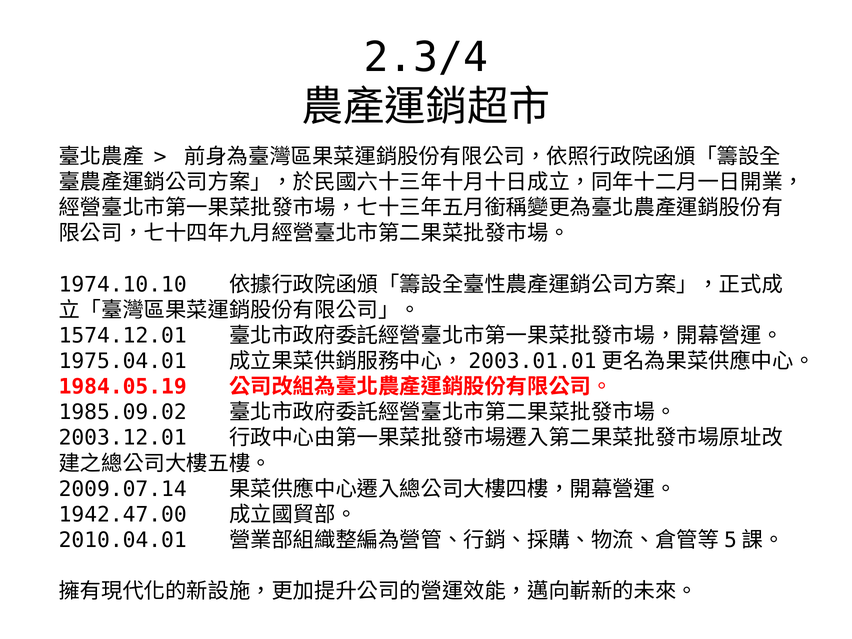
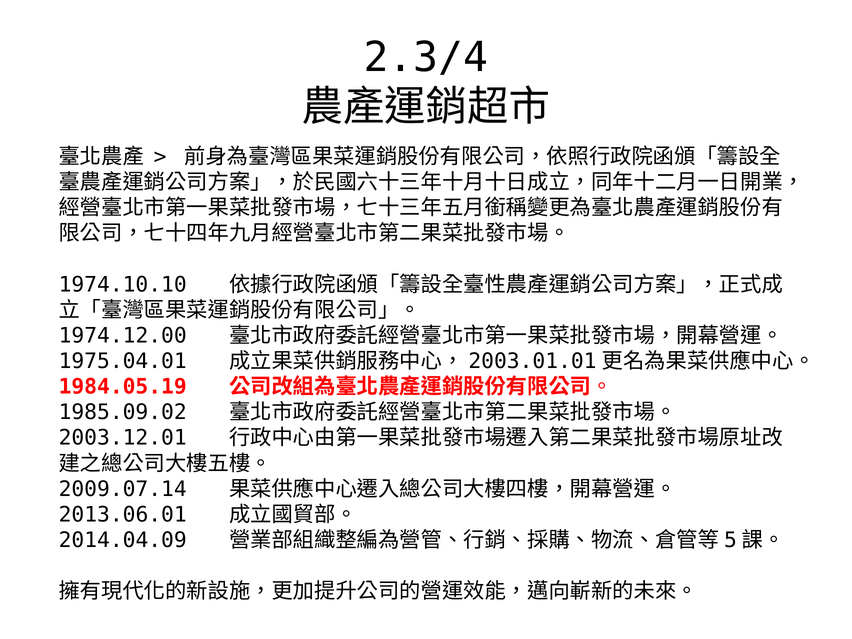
1574.12.01: 1574.12.01 -> 1974.12.00
1942.47.00: 1942.47.00 -> 2013.06.01
2010.04.01: 2010.04.01 -> 2014.04.09
